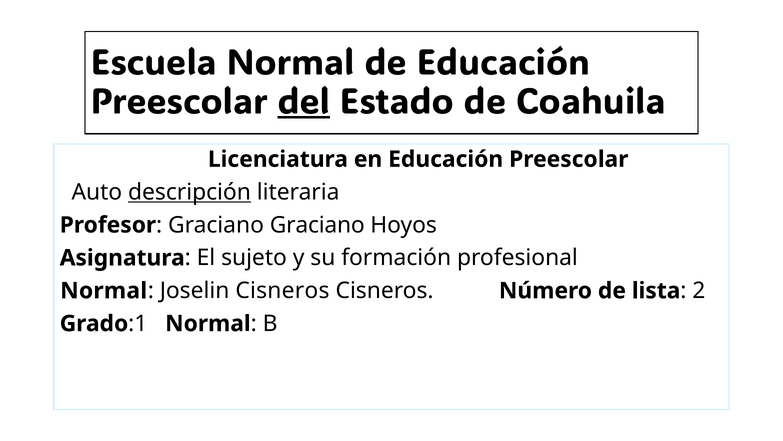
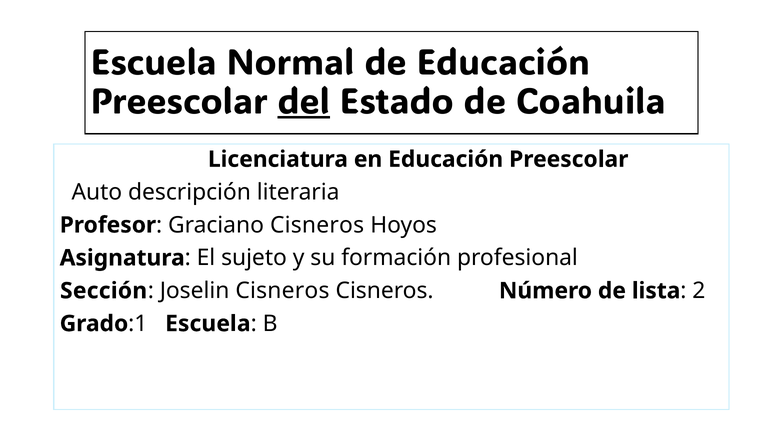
descripción underline: present -> none
Graciano Graciano: Graciano -> Cisneros
Normal at (104, 290): Normal -> Sección
Normal at (208, 323): Normal -> Escuela
